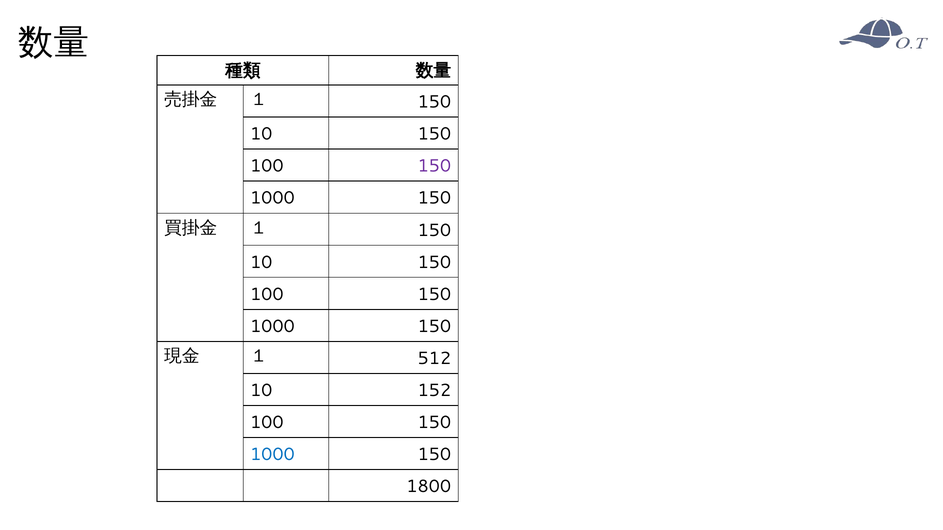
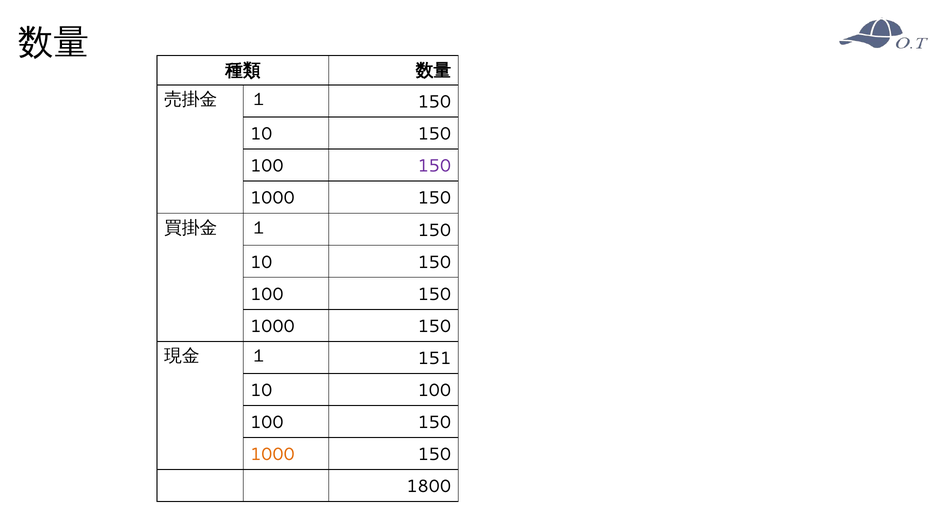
512: 512 -> 151
10 152: 152 -> 100
1000 at (272, 455) colour: blue -> orange
